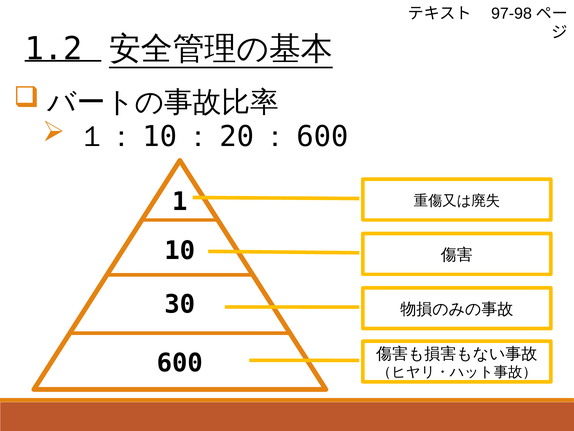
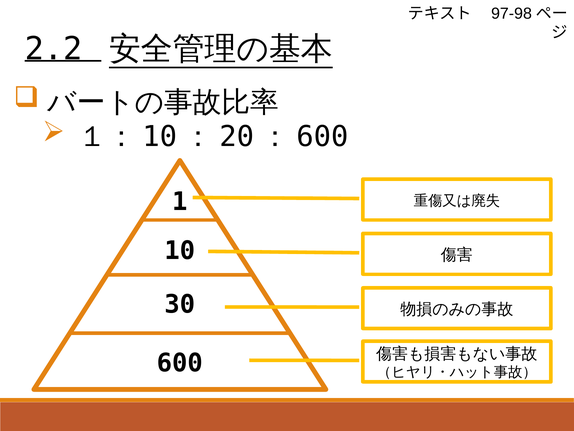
1.2: 1.2 -> 2.2
